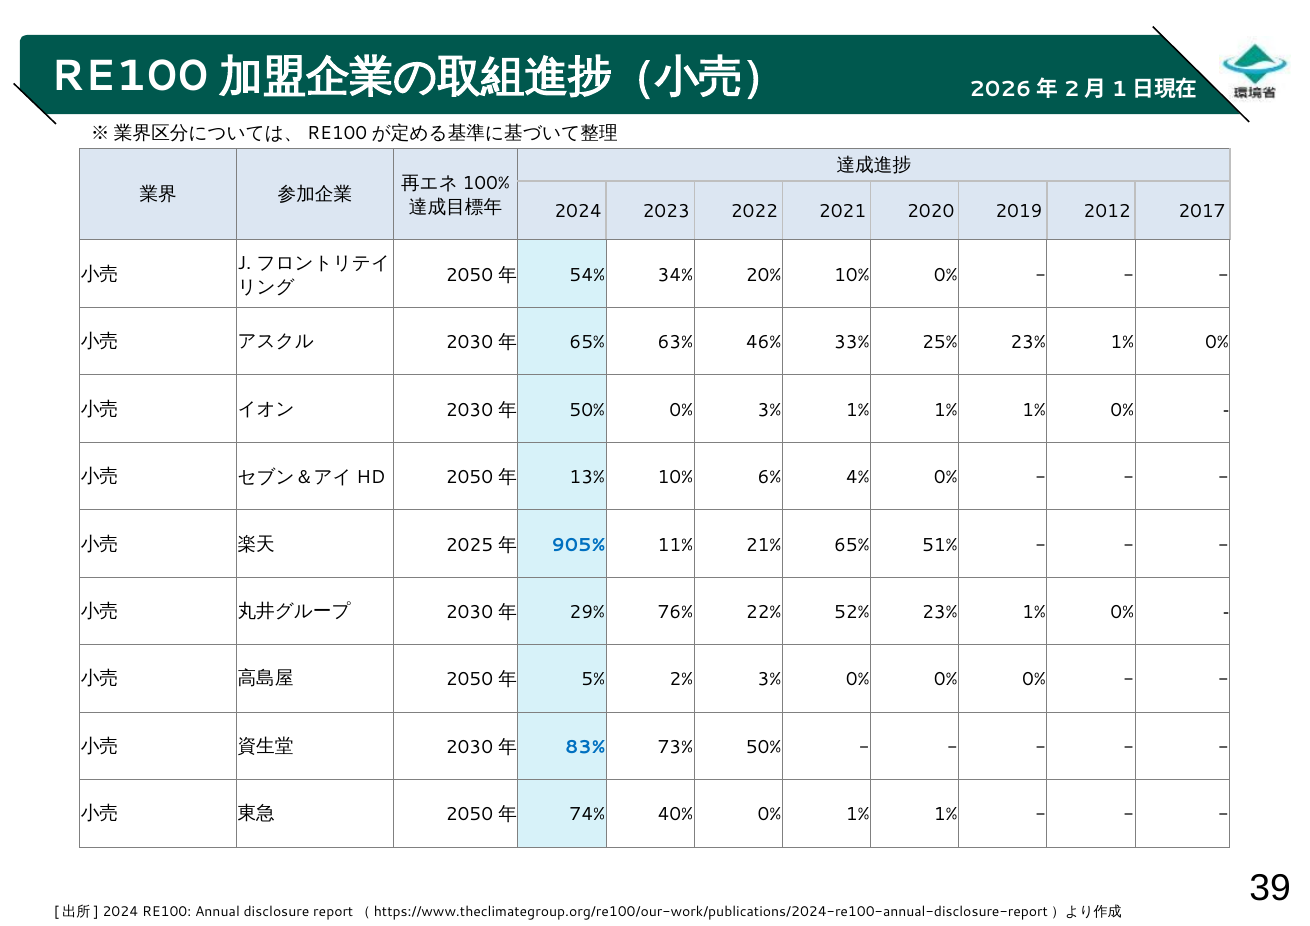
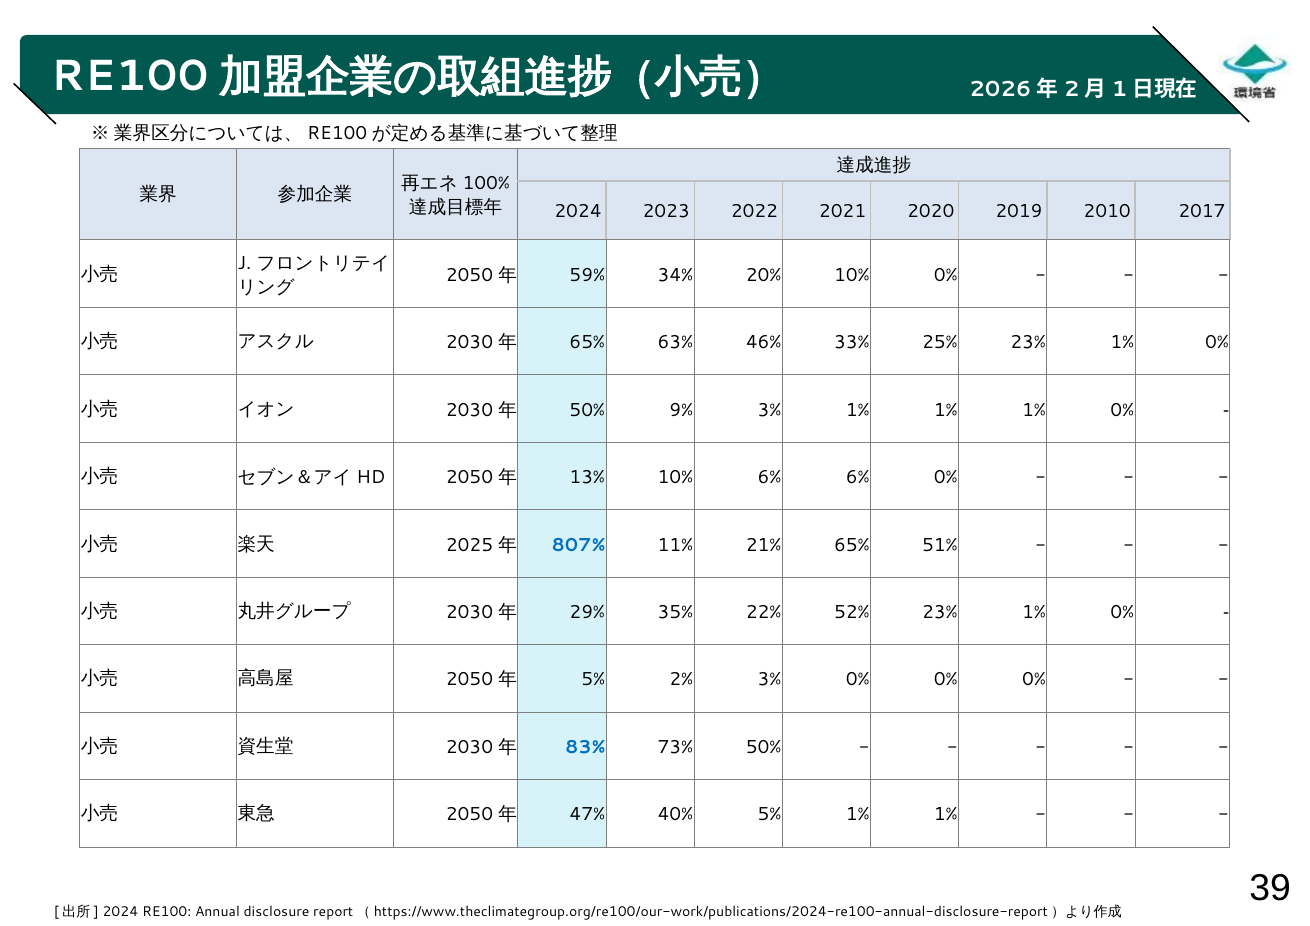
2012: 2012 -> 2010
54%: 54% -> 59%
50% 0%: 0% -> 9%
6% 4%: 4% -> 6%
905%: 905% -> 807%
76%: 76% -> 35%
74%: 74% -> 47%
40% 0%: 0% -> 5%
